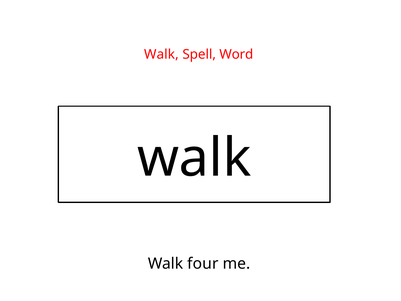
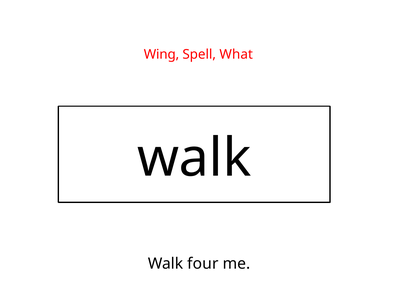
Walk at (161, 54): Walk -> Wing
Word: Word -> What
